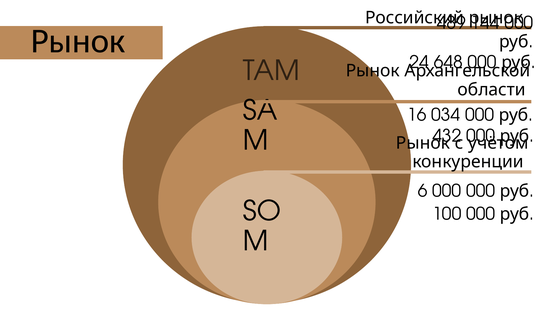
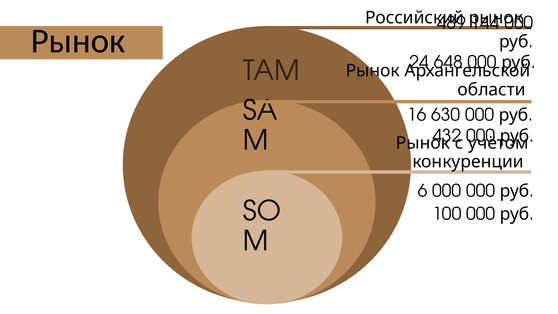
034: 034 -> 630
